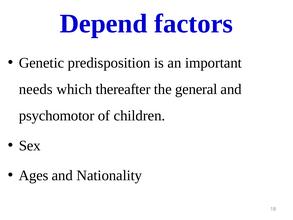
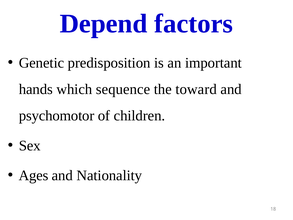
needs: needs -> hands
thereafter: thereafter -> sequence
general: general -> toward
